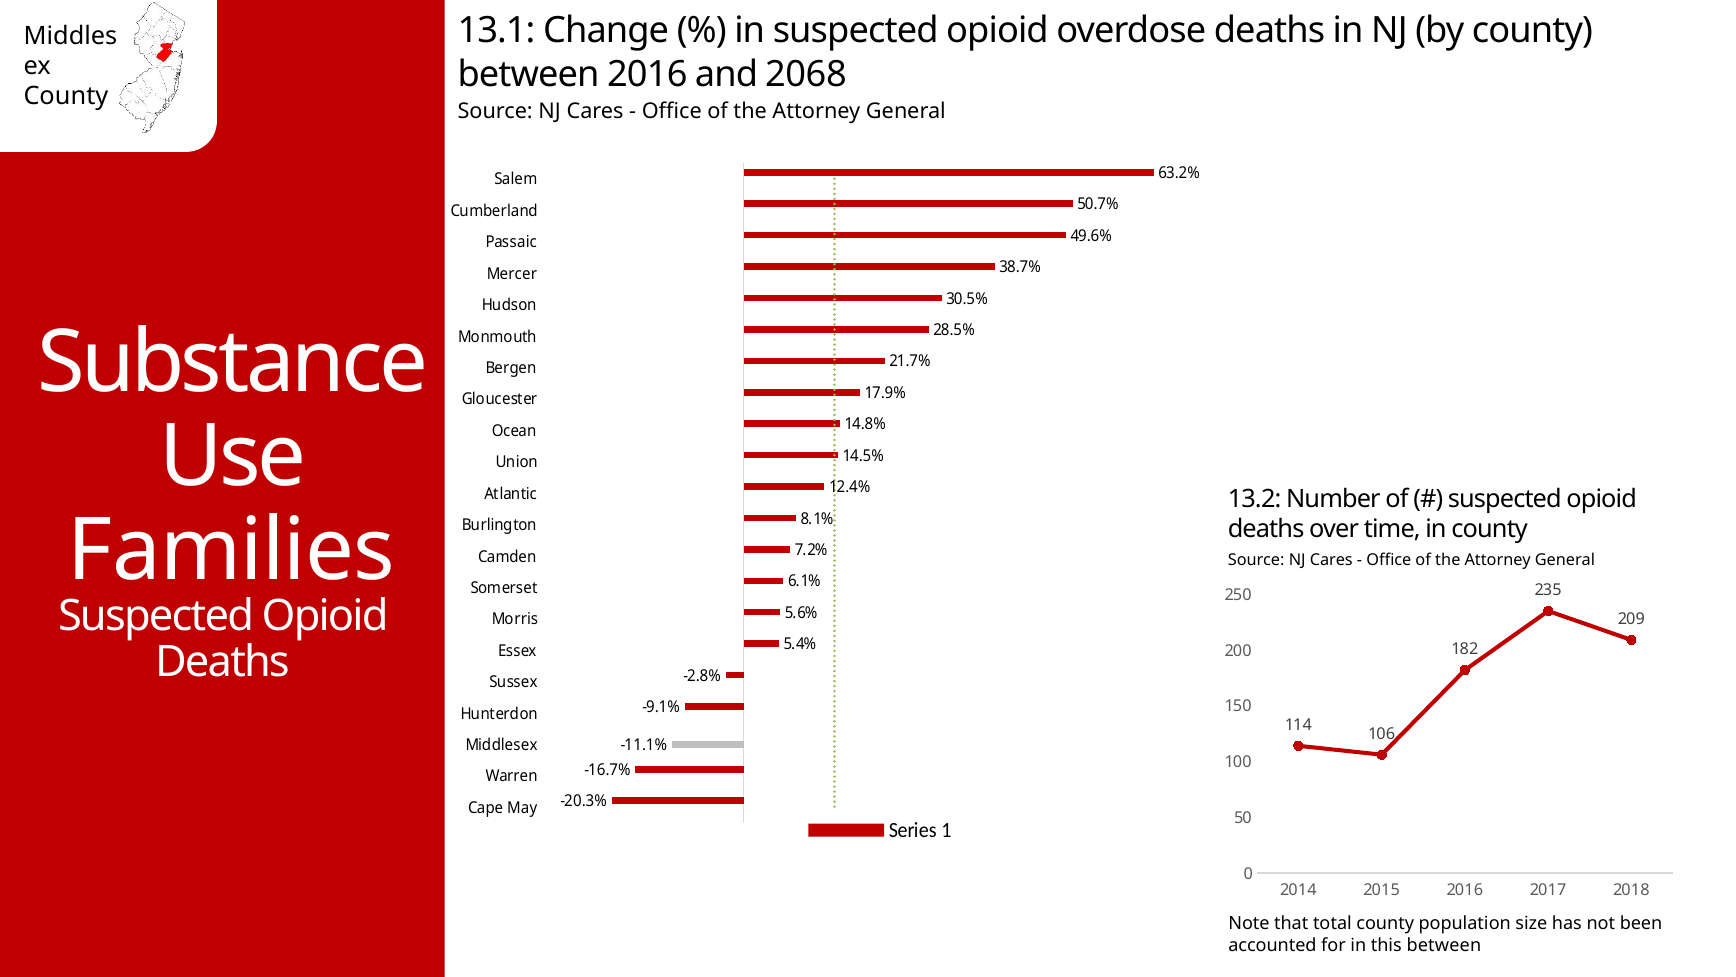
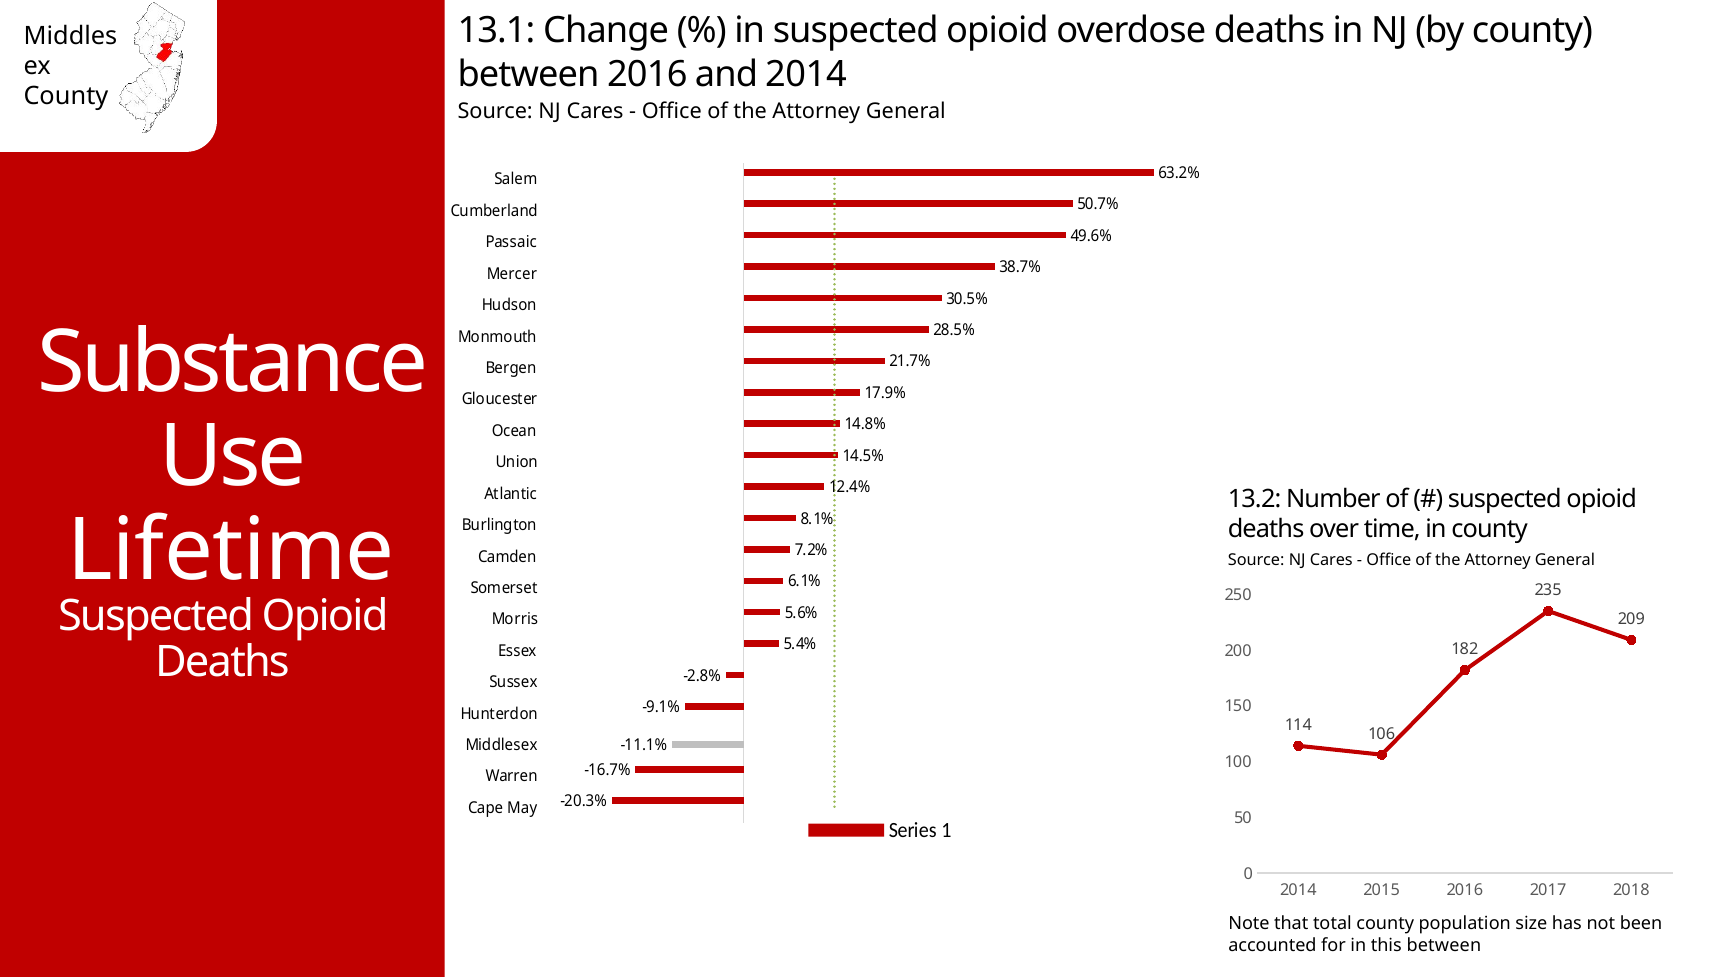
and 2068: 2068 -> 2014
Families: Families -> Lifetime
